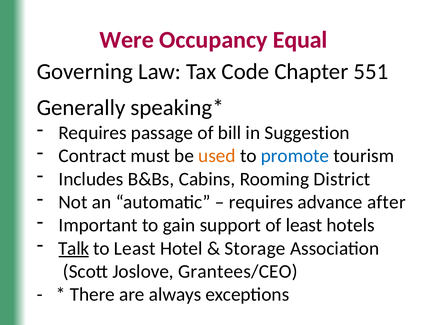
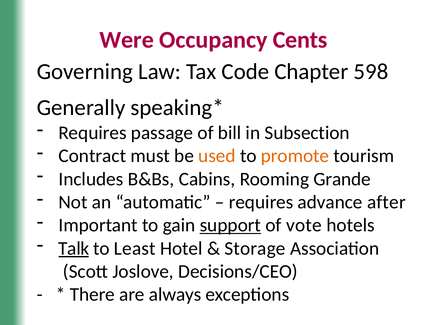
Equal: Equal -> Cents
551: 551 -> 598
Suggestion: Suggestion -> Subsection
promote colour: blue -> orange
District: District -> Grande
support underline: none -> present
of least: least -> vote
Grantees/CEO: Grantees/CEO -> Decisions/CEO
